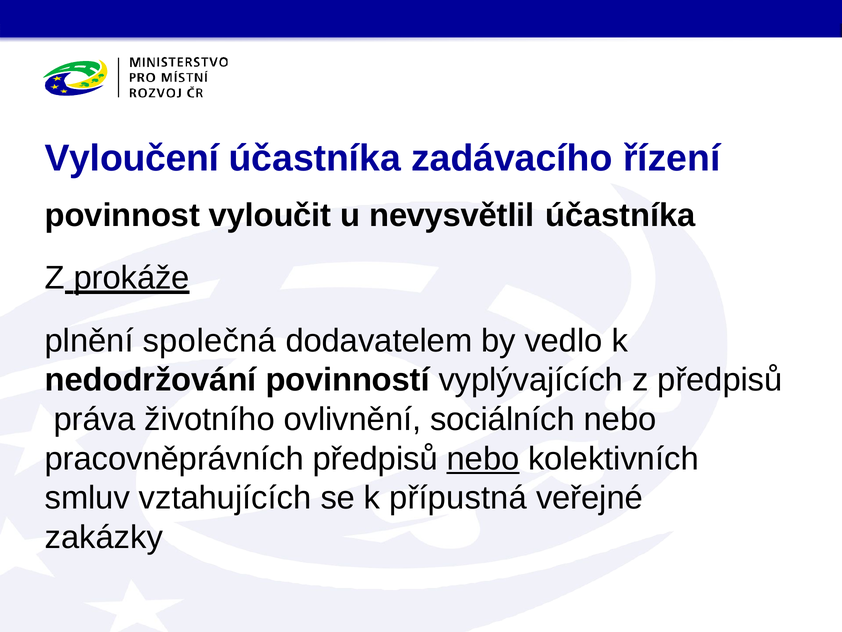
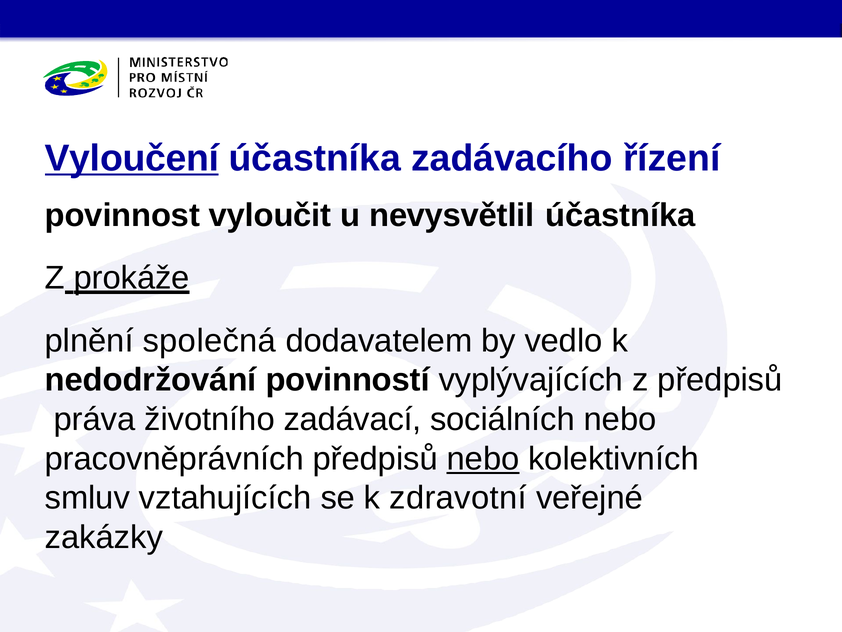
Vyloučení underline: none -> present
ovlivnění: ovlivnění -> zadávací
přípustná: přípustná -> zdravotní
